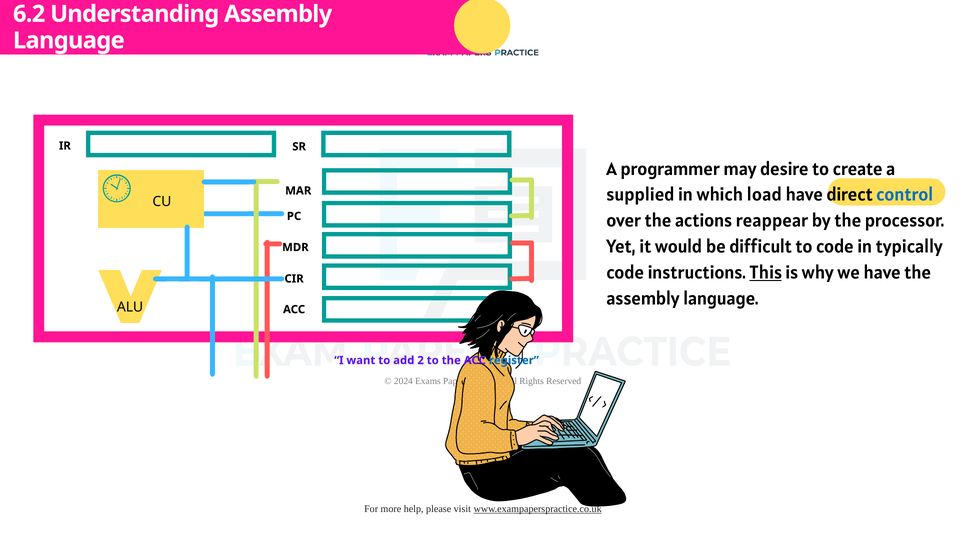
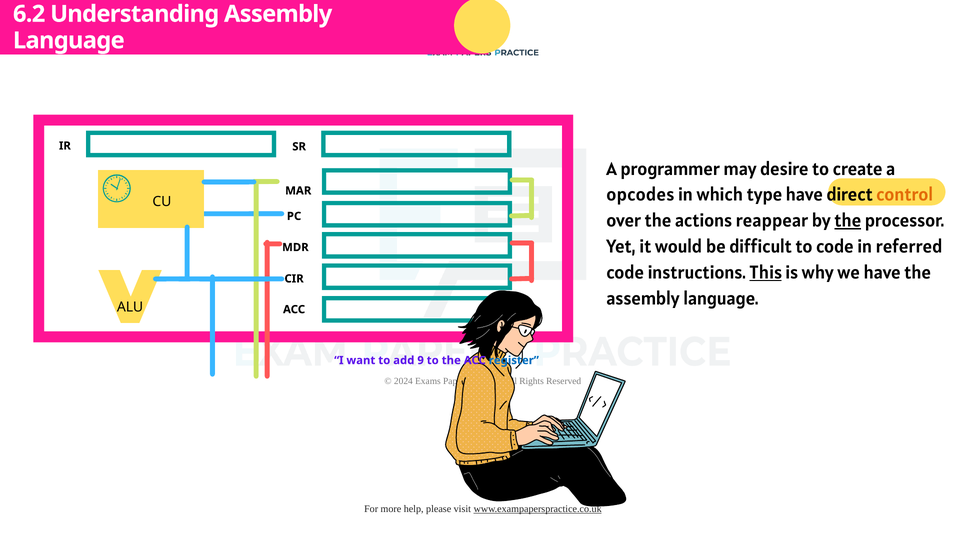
supplied: supplied -> opcodes
load: load -> type
control colour: blue -> orange
the at (848, 221) underline: none -> present
typically: typically -> referred
2: 2 -> 9
